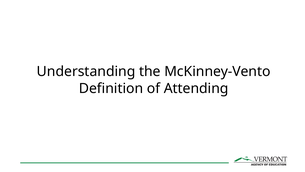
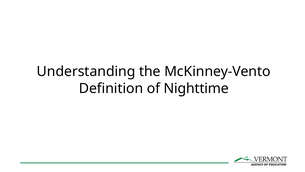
Attending: Attending -> Nighttime
